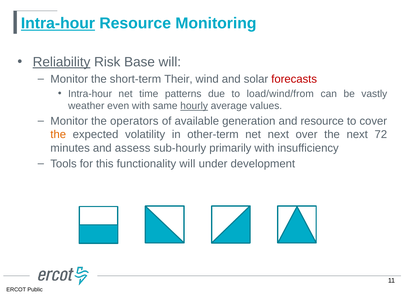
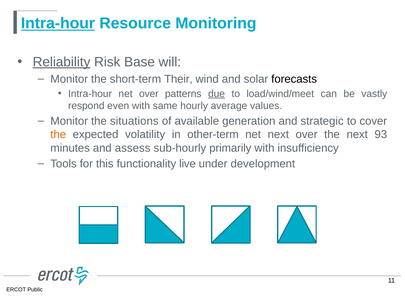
forecasts colour: red -> black
net time: time -> over
due underline: none -> present
load/wind/from: load/wind/from -> load/wind/meet
weather: weather -> respond
hourly underline: present -> none
operators: operators -> situations
and resource: resource -> strategic
72: 72 -> 93
functionality will: will -> live
